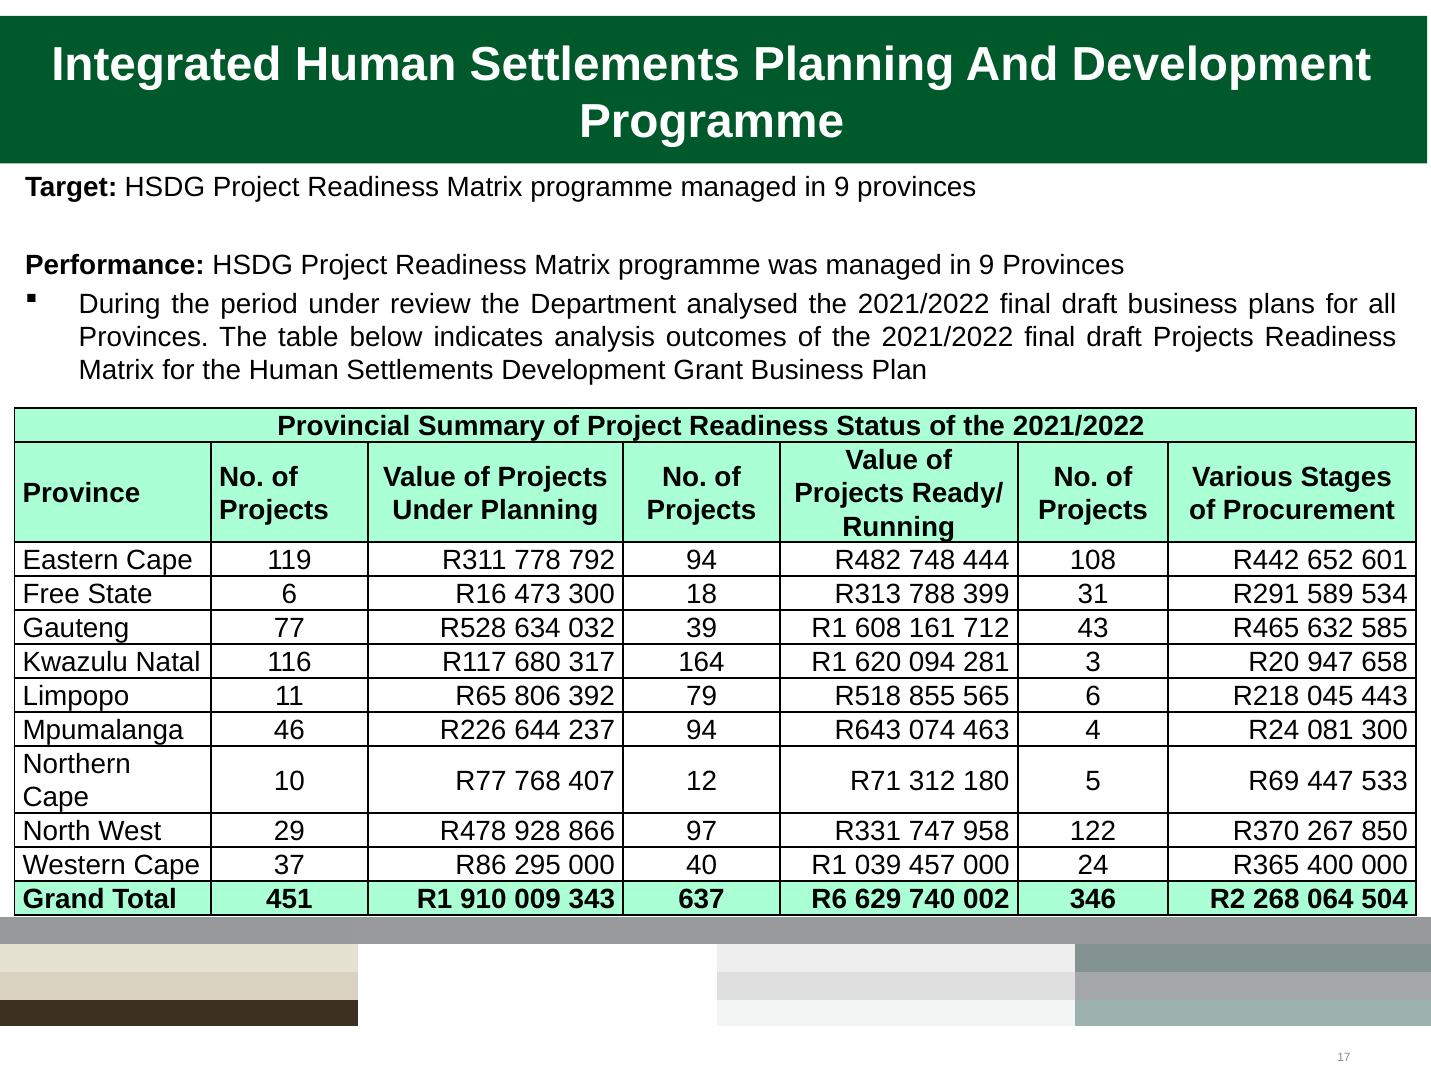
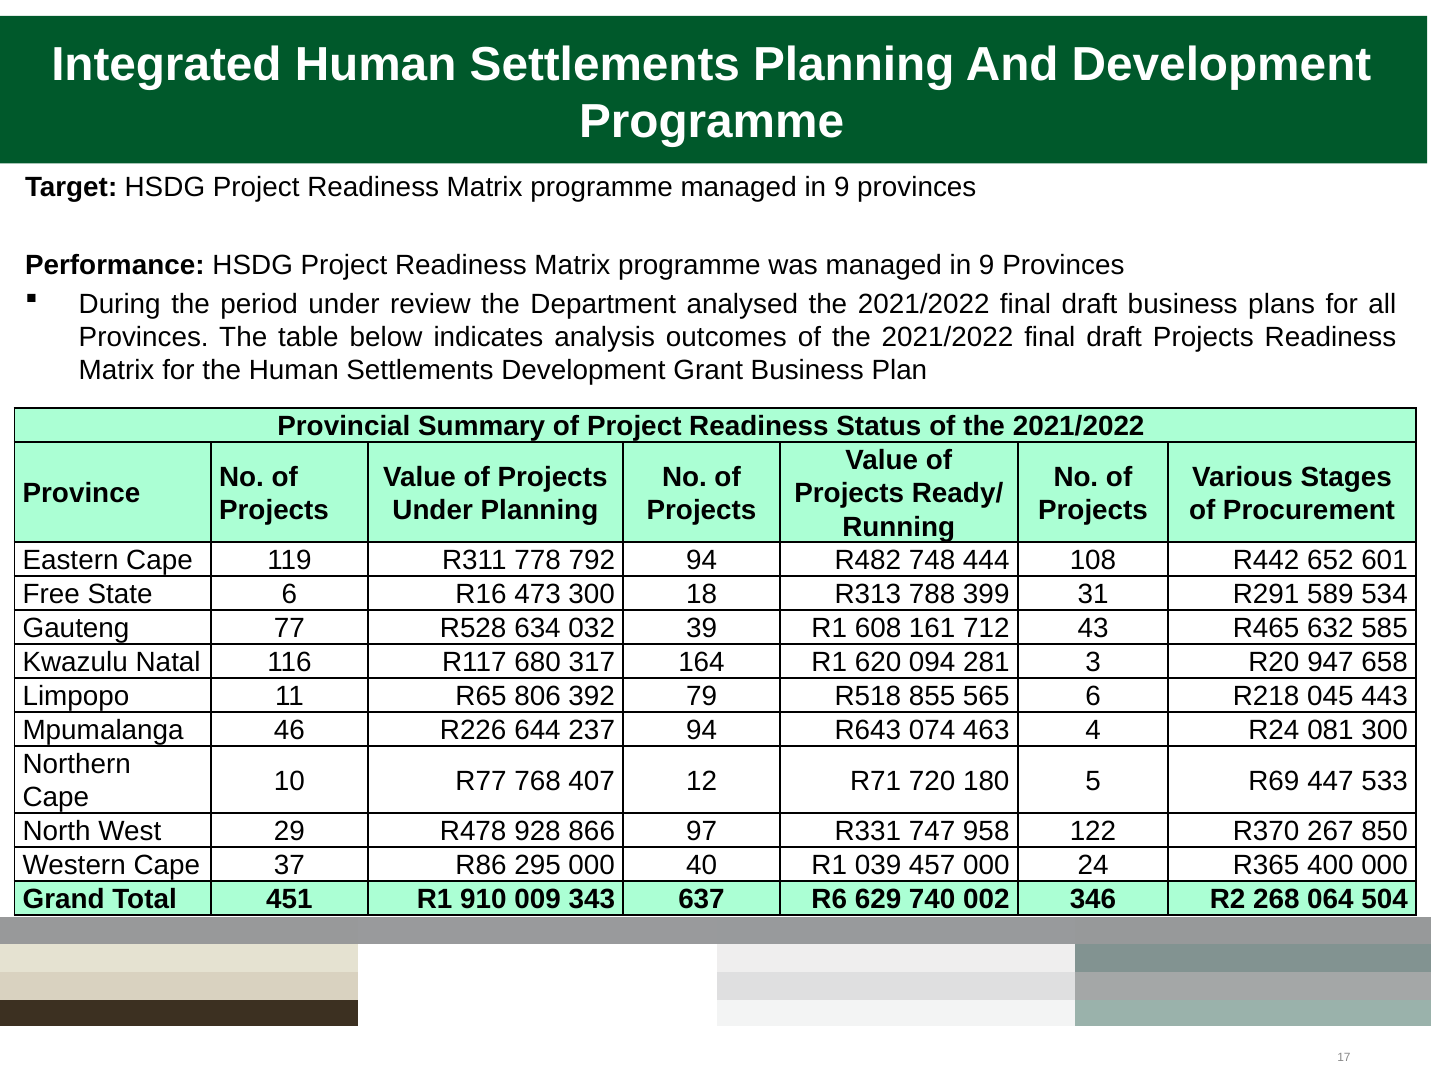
312: 312 -> 720
